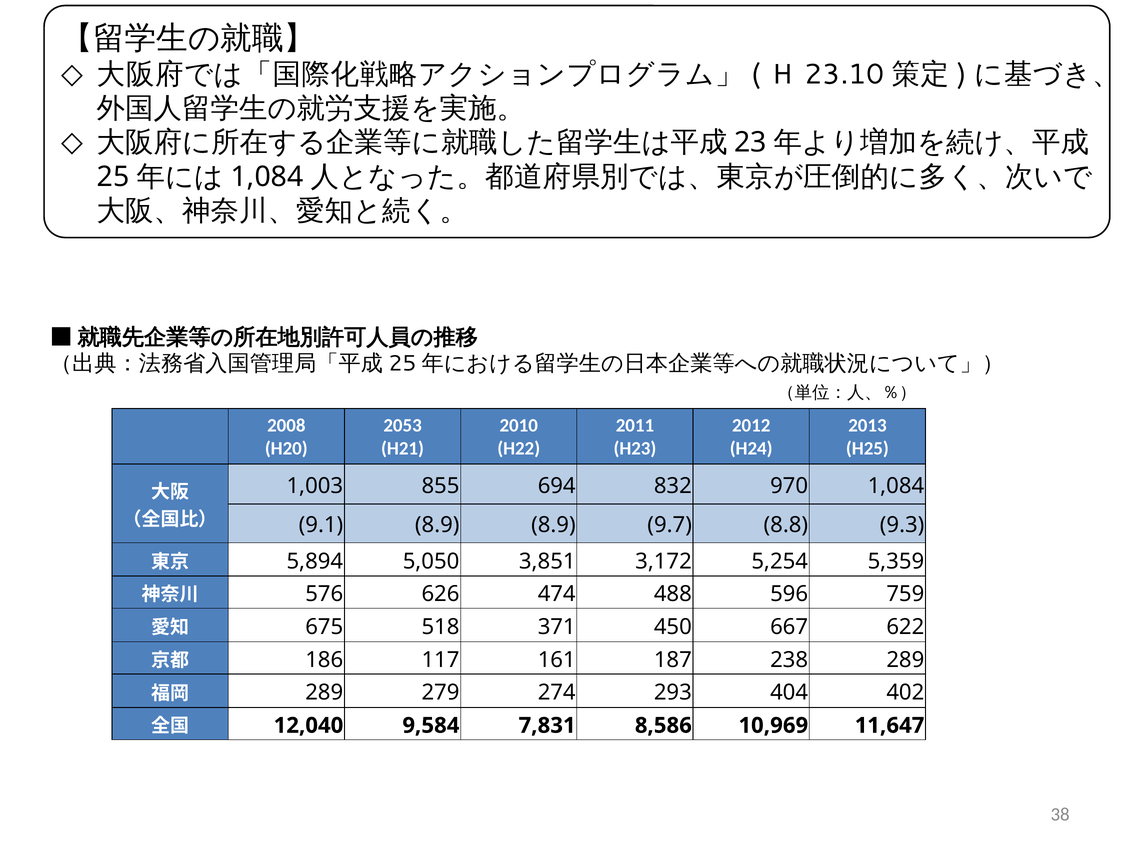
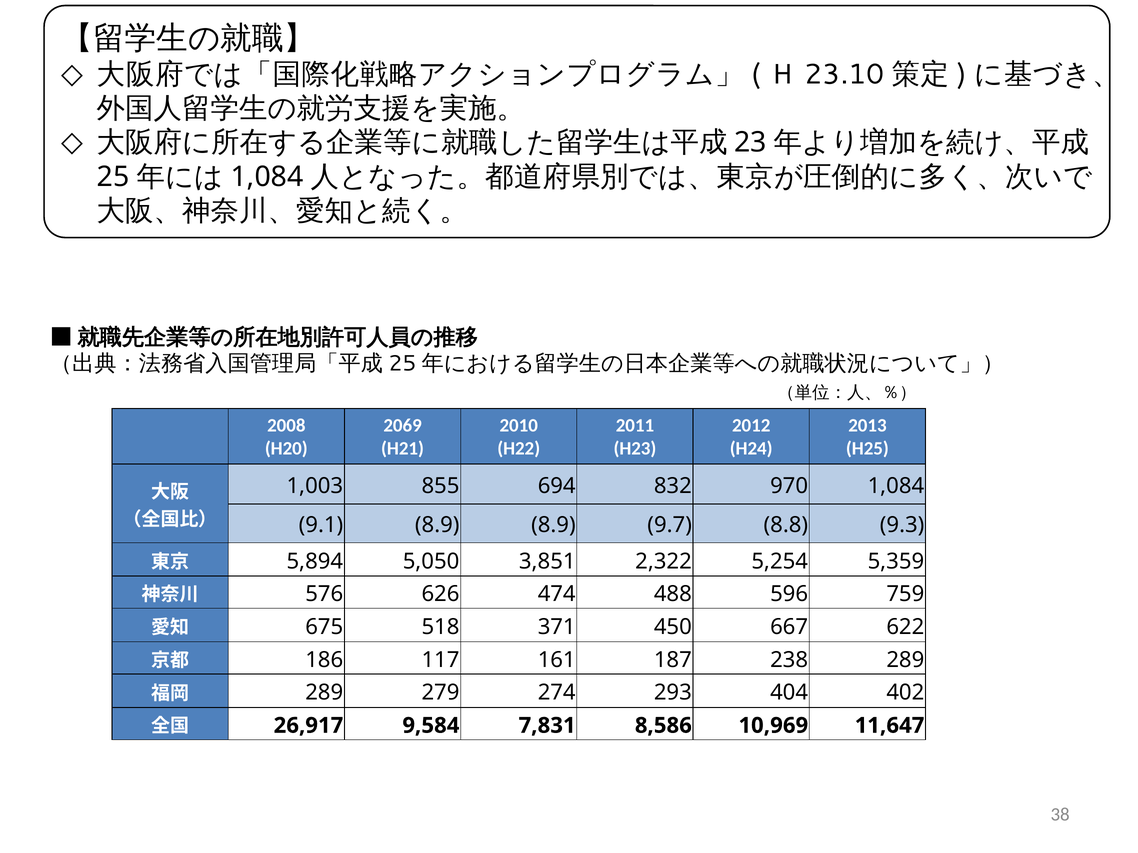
2053: 2053 -> 2069
3,172: 3,172 -> 2,322
12,040: 12,040 -> 26,917
